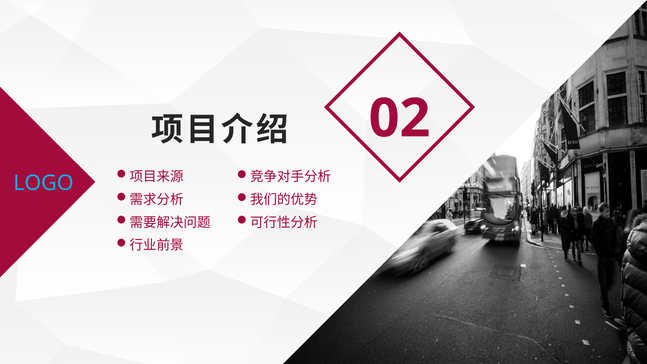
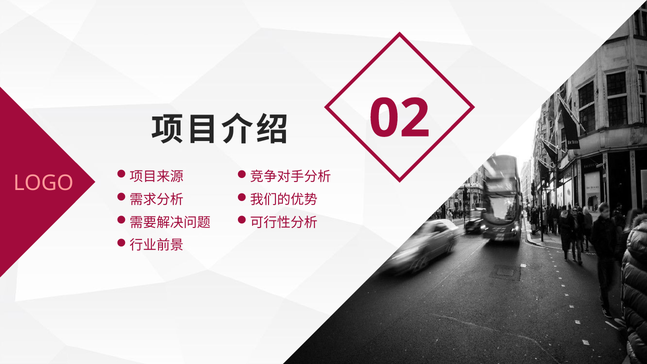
LOGO colour: light blue -> pink
